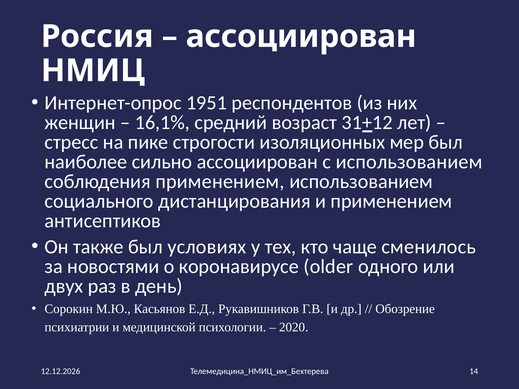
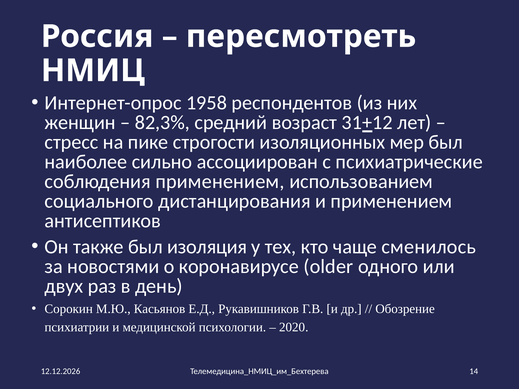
ассоциирован at (301, 36): ассоциирован -> пересмотреть
1951: 1951 -> 1958
16,1%: 16,1% -> 82,3%
с использованием: использованием -> психиатрические
условиях: условиях -> изоляция
